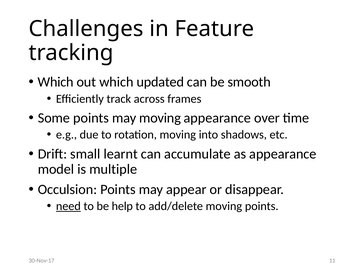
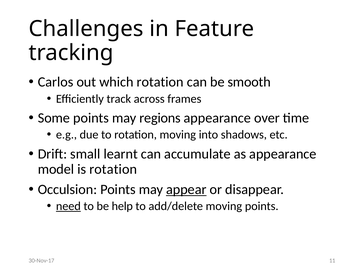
Which at (56, 82): Which -> Carlos
which updated: updated -> rotation
may moving: moving -> regions
is multiple: multiple -> rotation
appear underline: none -> present
